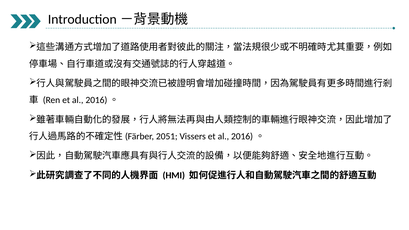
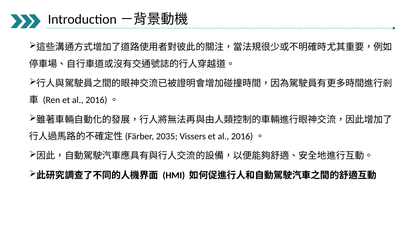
2051: 2051 -> 2035
